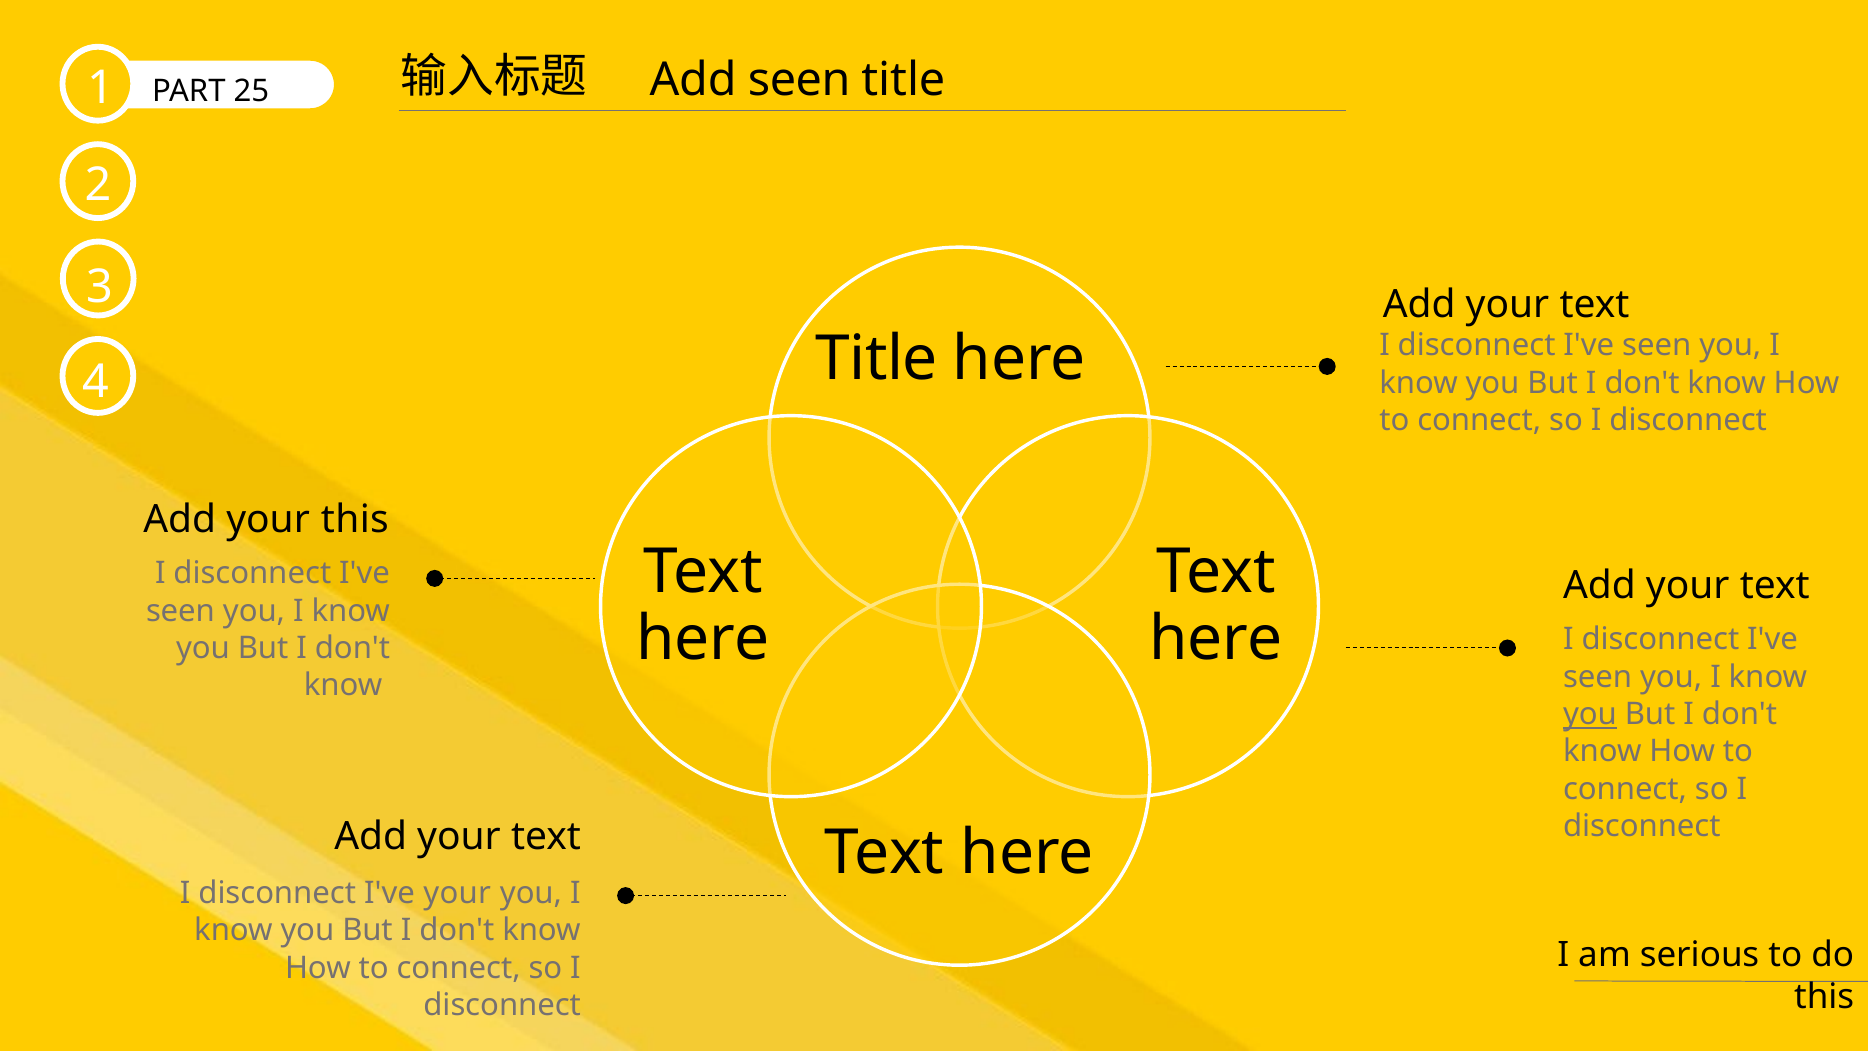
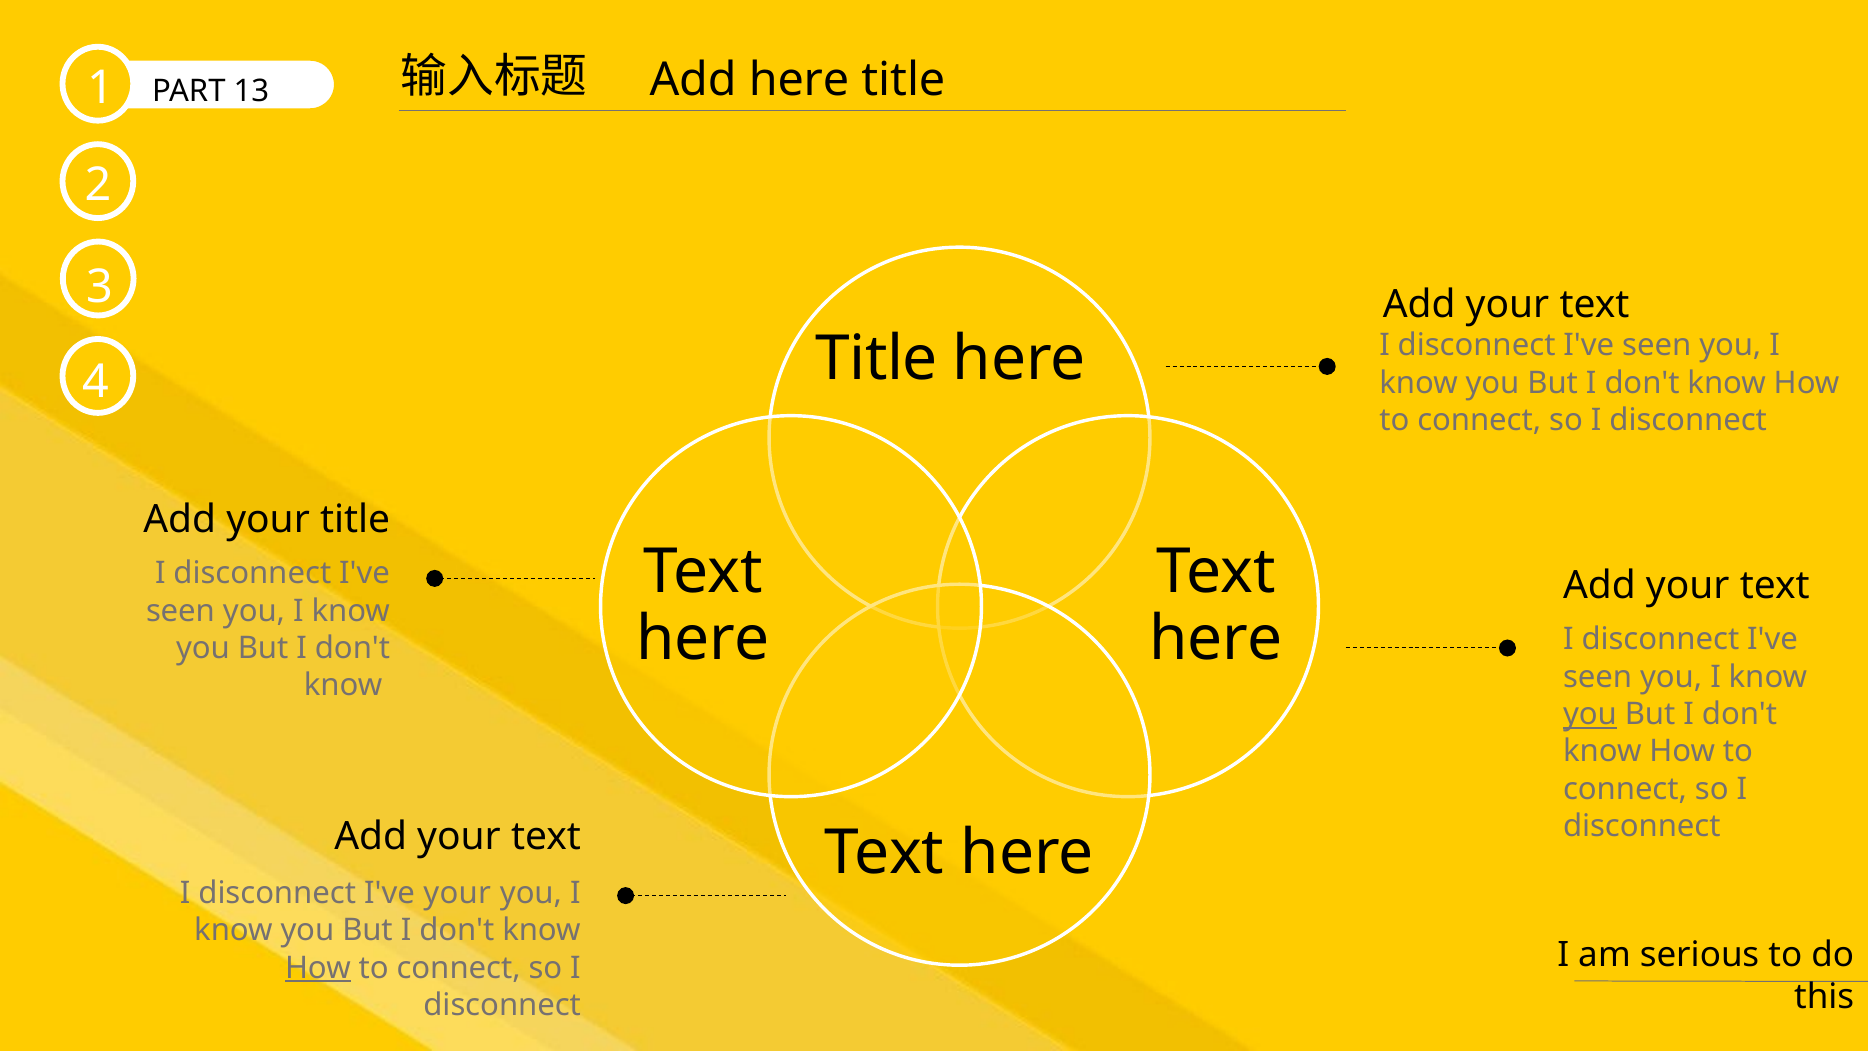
Add seen: seen -> here
25: 25 -> 13
your this: this -> title
How at (318, 968) underline: none -> present
